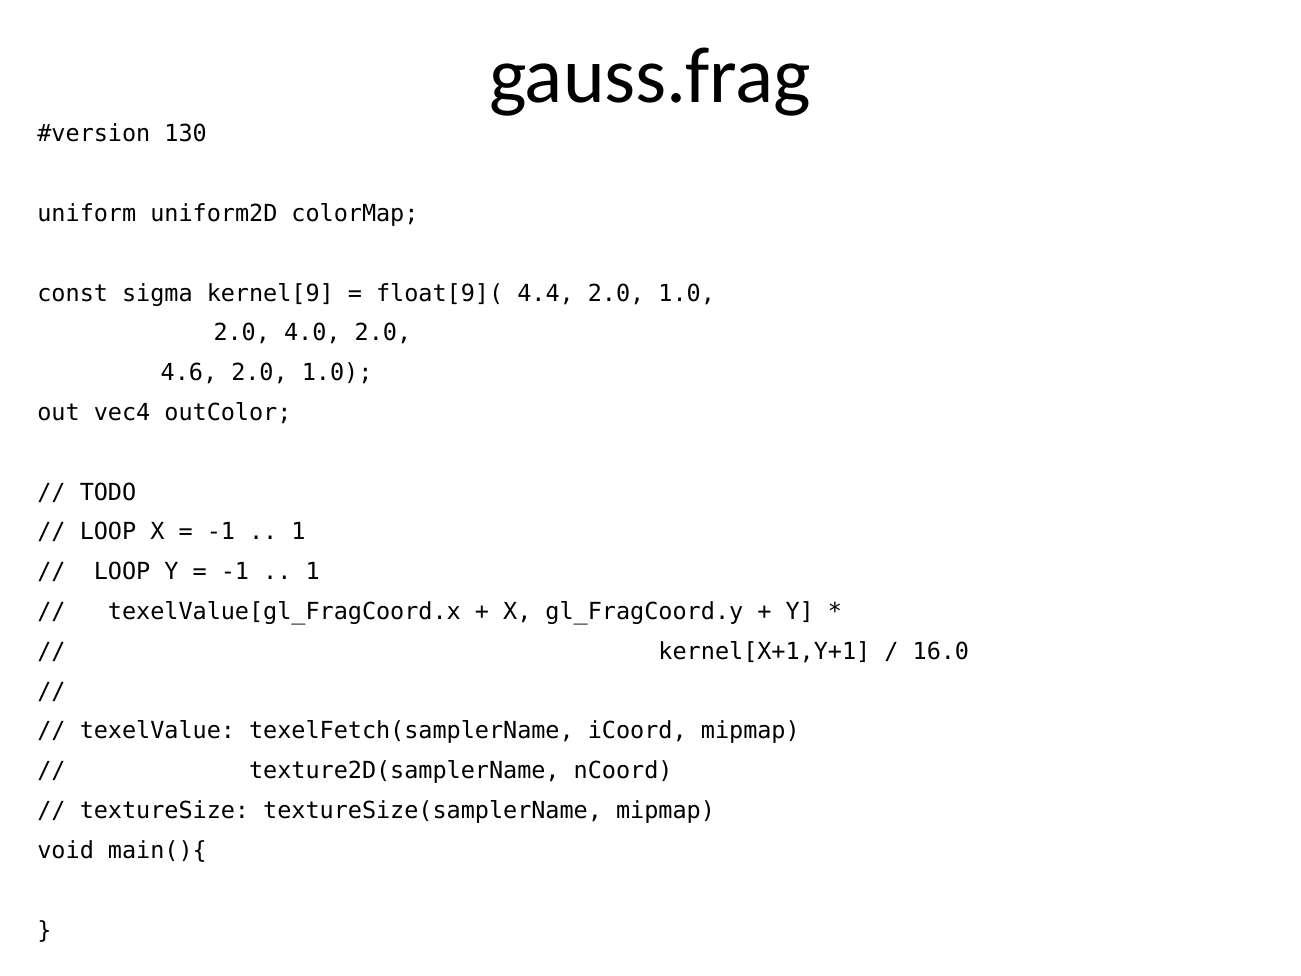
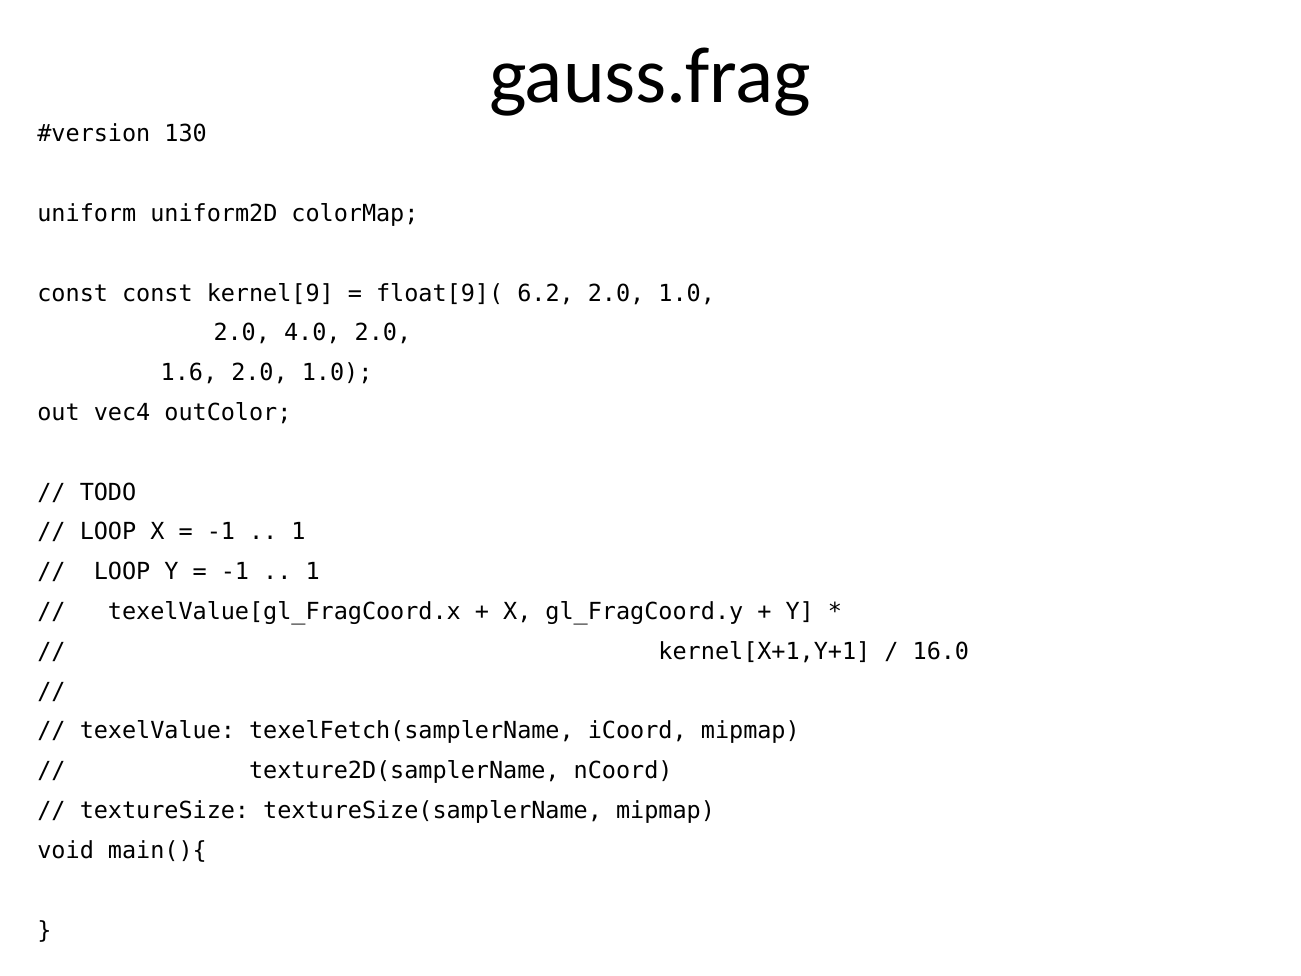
const sigma: sigma -> const
4.4: 4.4 -> 6.2
4.6: 4.6 -> 1.6
